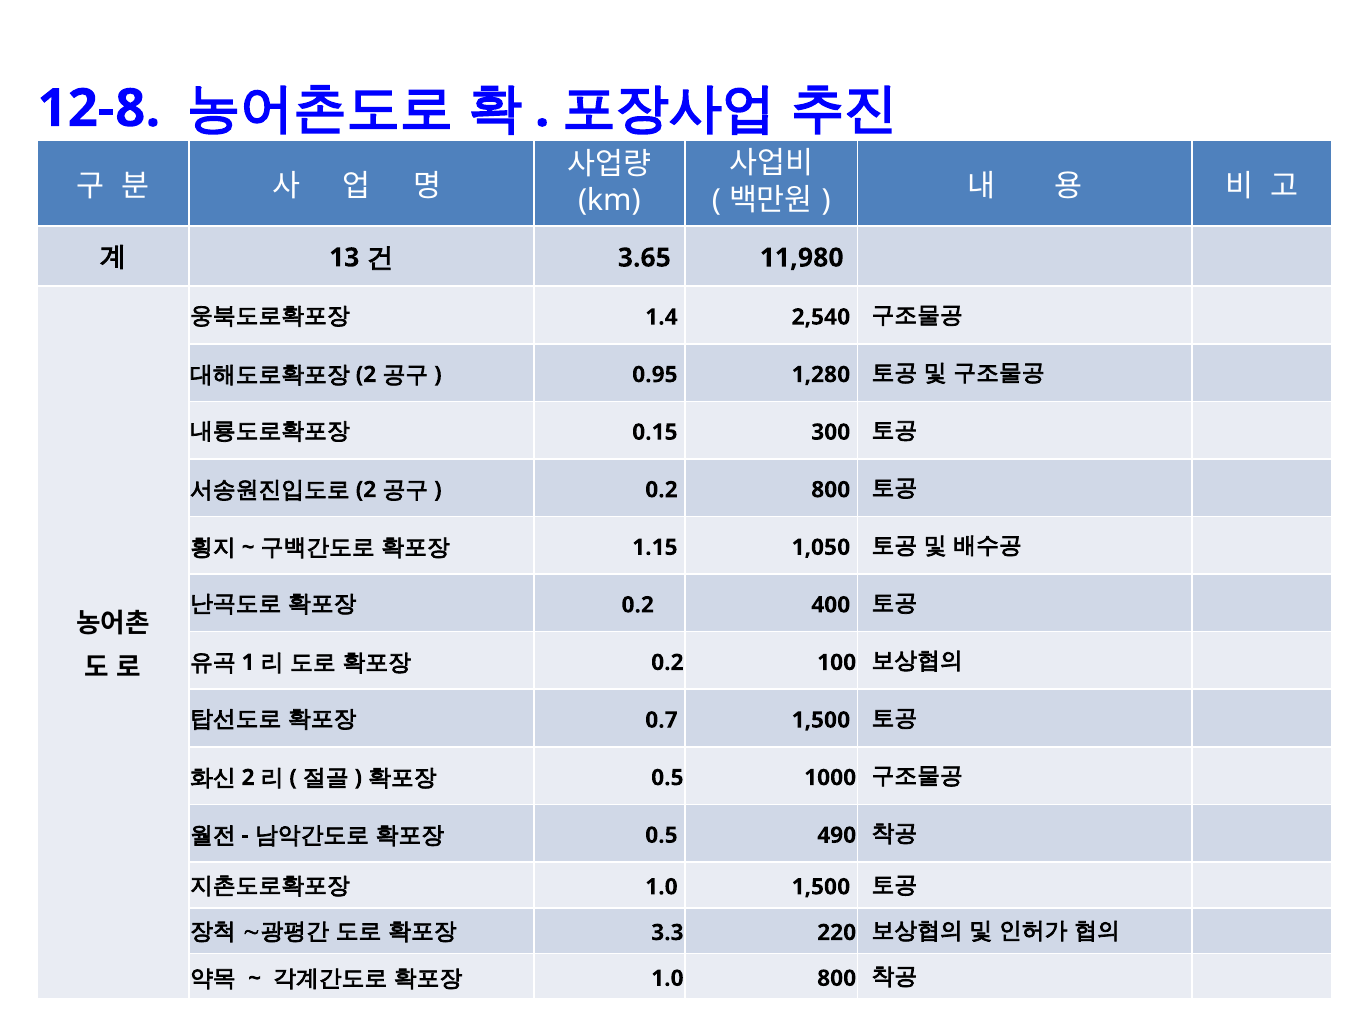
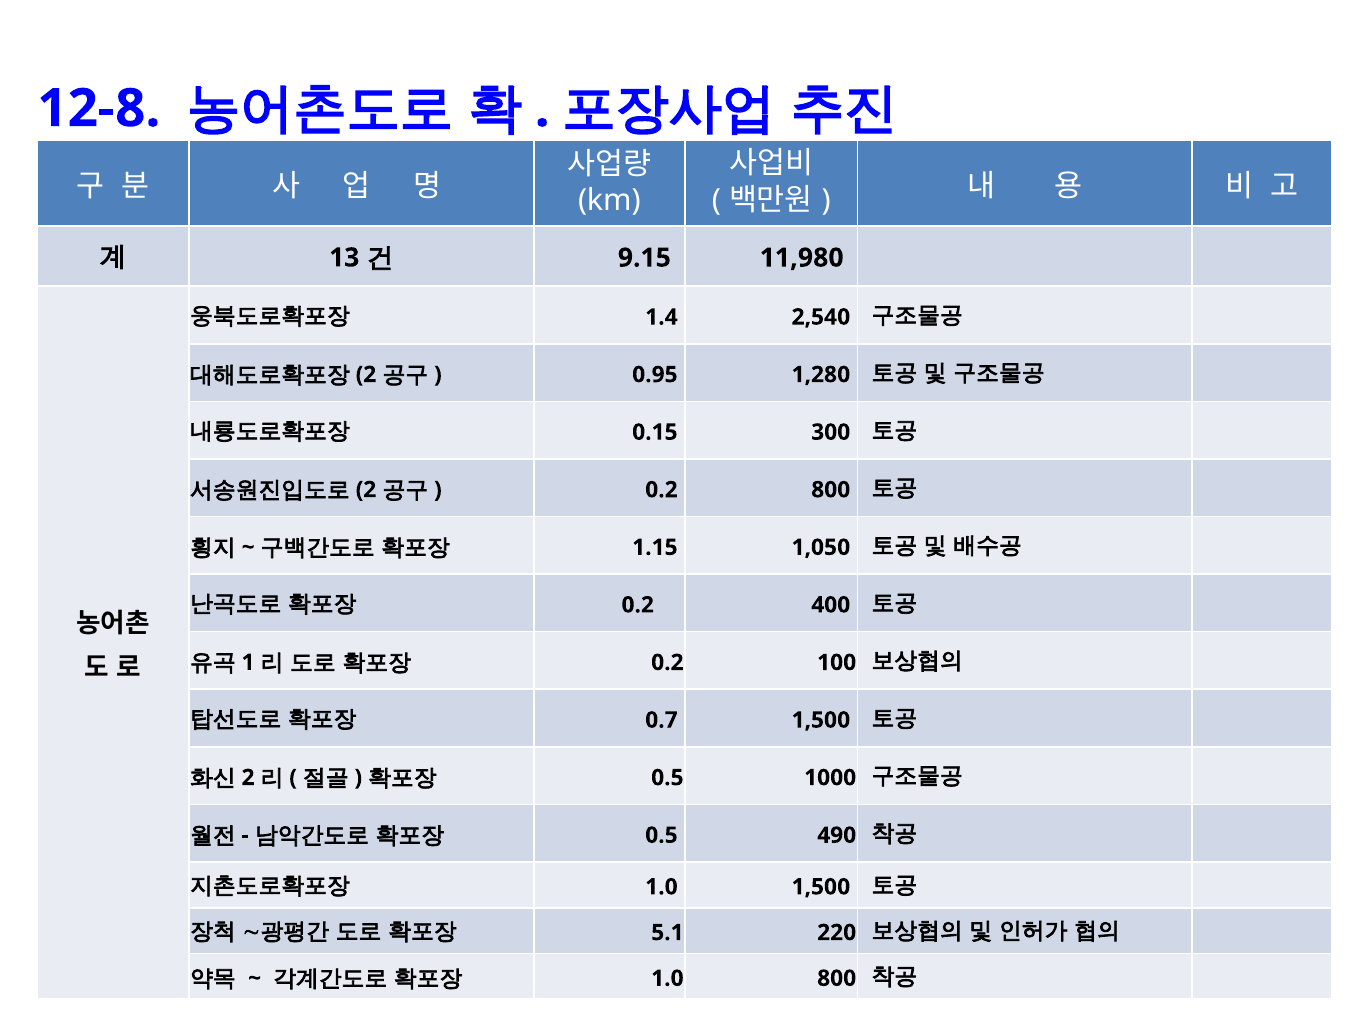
3.65: 3.65 -> 9.15
3.3: 3.3 -> 5.1
